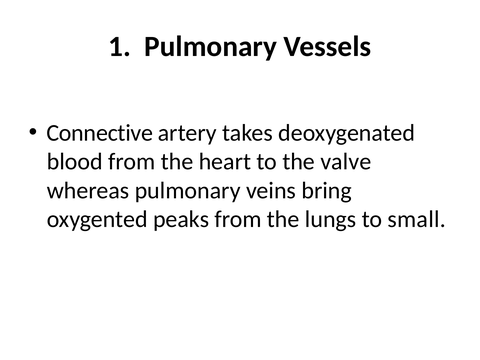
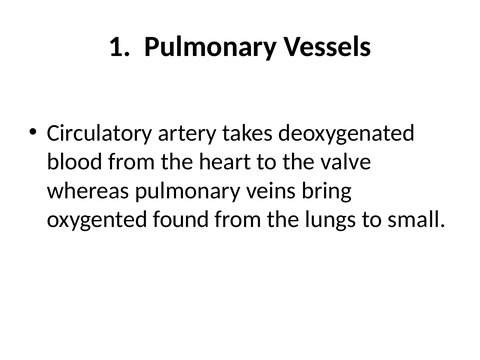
Connective: Connective -> Circulatory
peaks: peaks -> found
